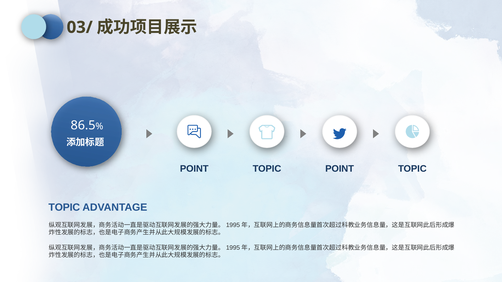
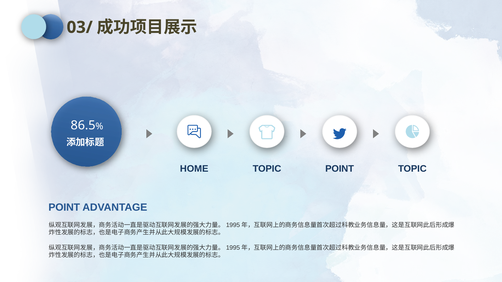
POINT at (194, 169): POINT -> HOME
TOPIC at (64, 208): TOPIC -> POINT
